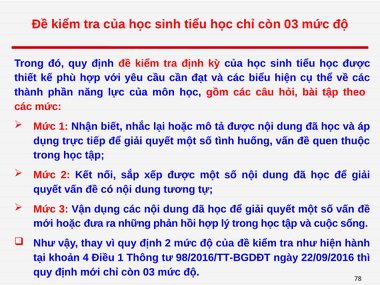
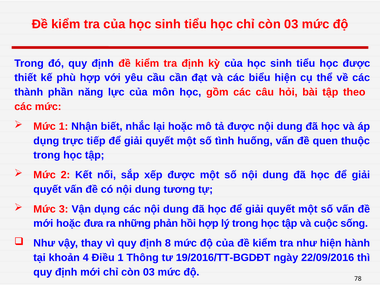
định 2: 2 -> 8
98/2016/TT-BGDĐT: 98/2016/TT-BGDĐT -> 19/2016/TT-BGDĐT
